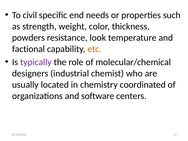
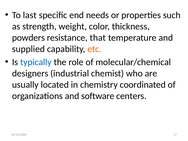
civil: civil -> last
look: look -> that
factional: factional -> supplied
typically colour: purple -> blue
